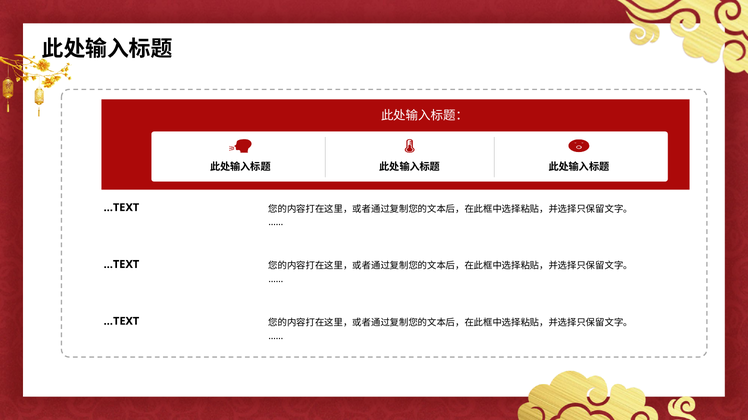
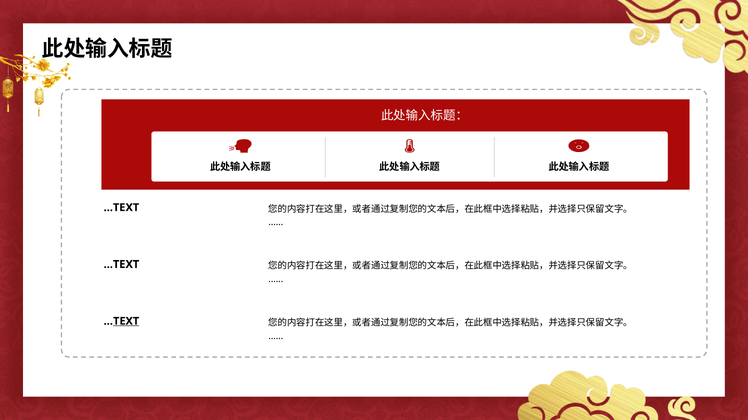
TEXT underline: none -> present
